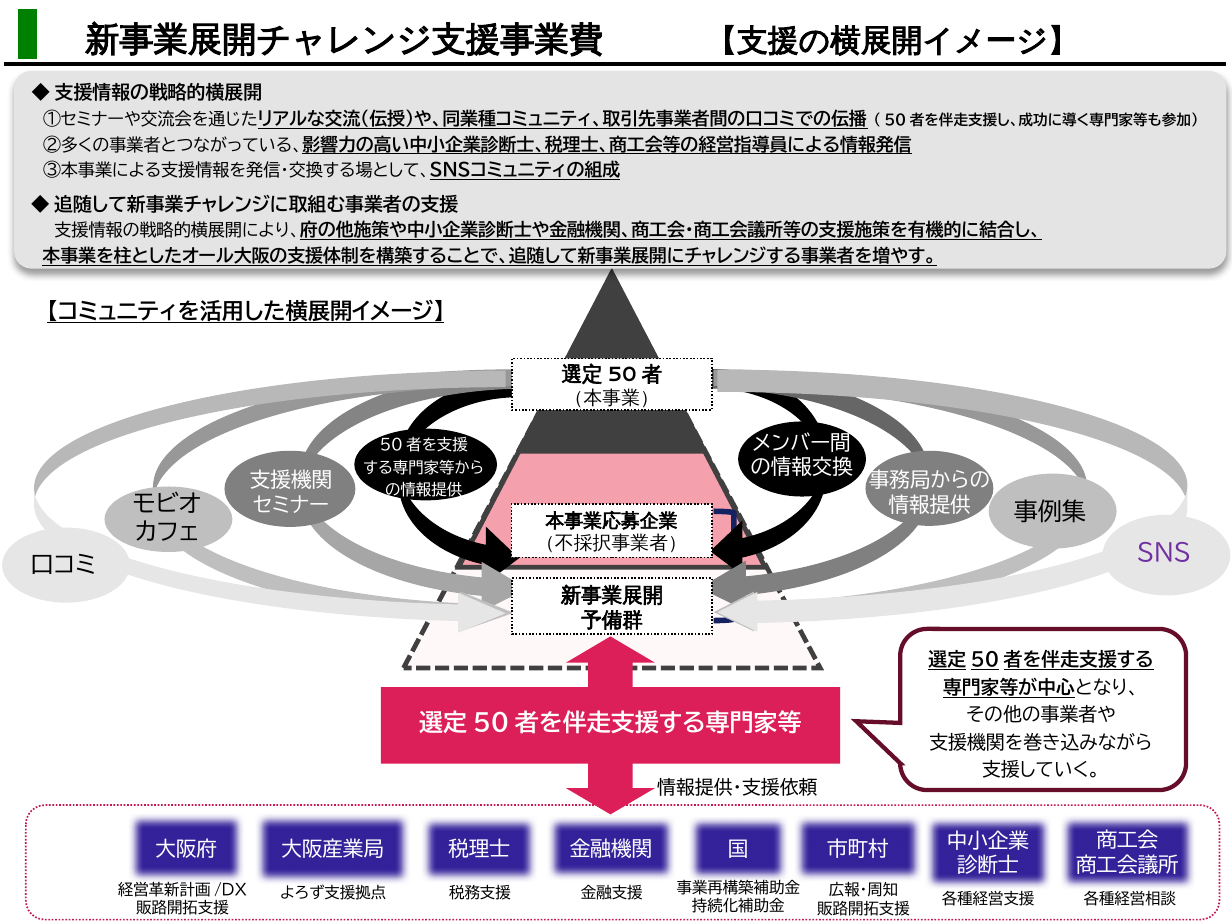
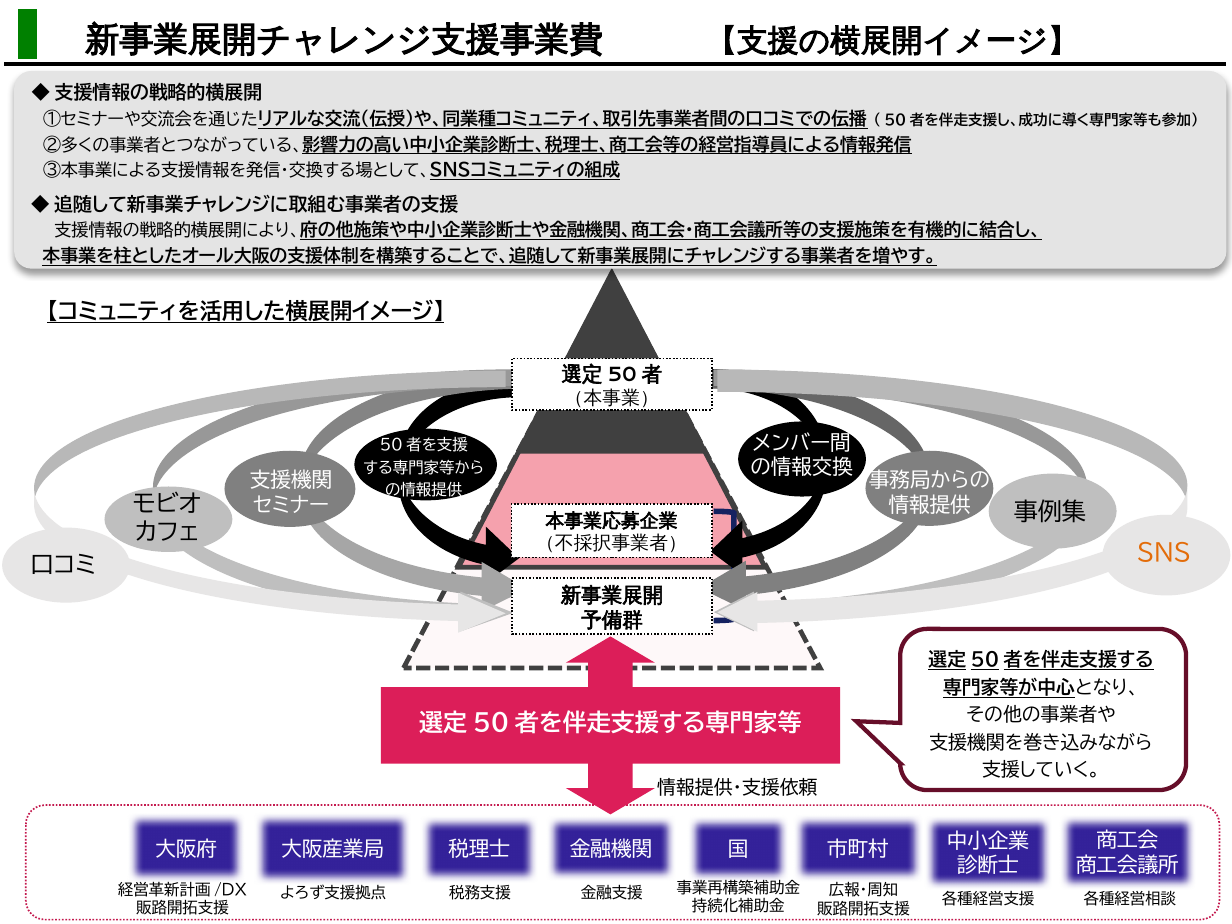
SNS colour: purple -> orange
